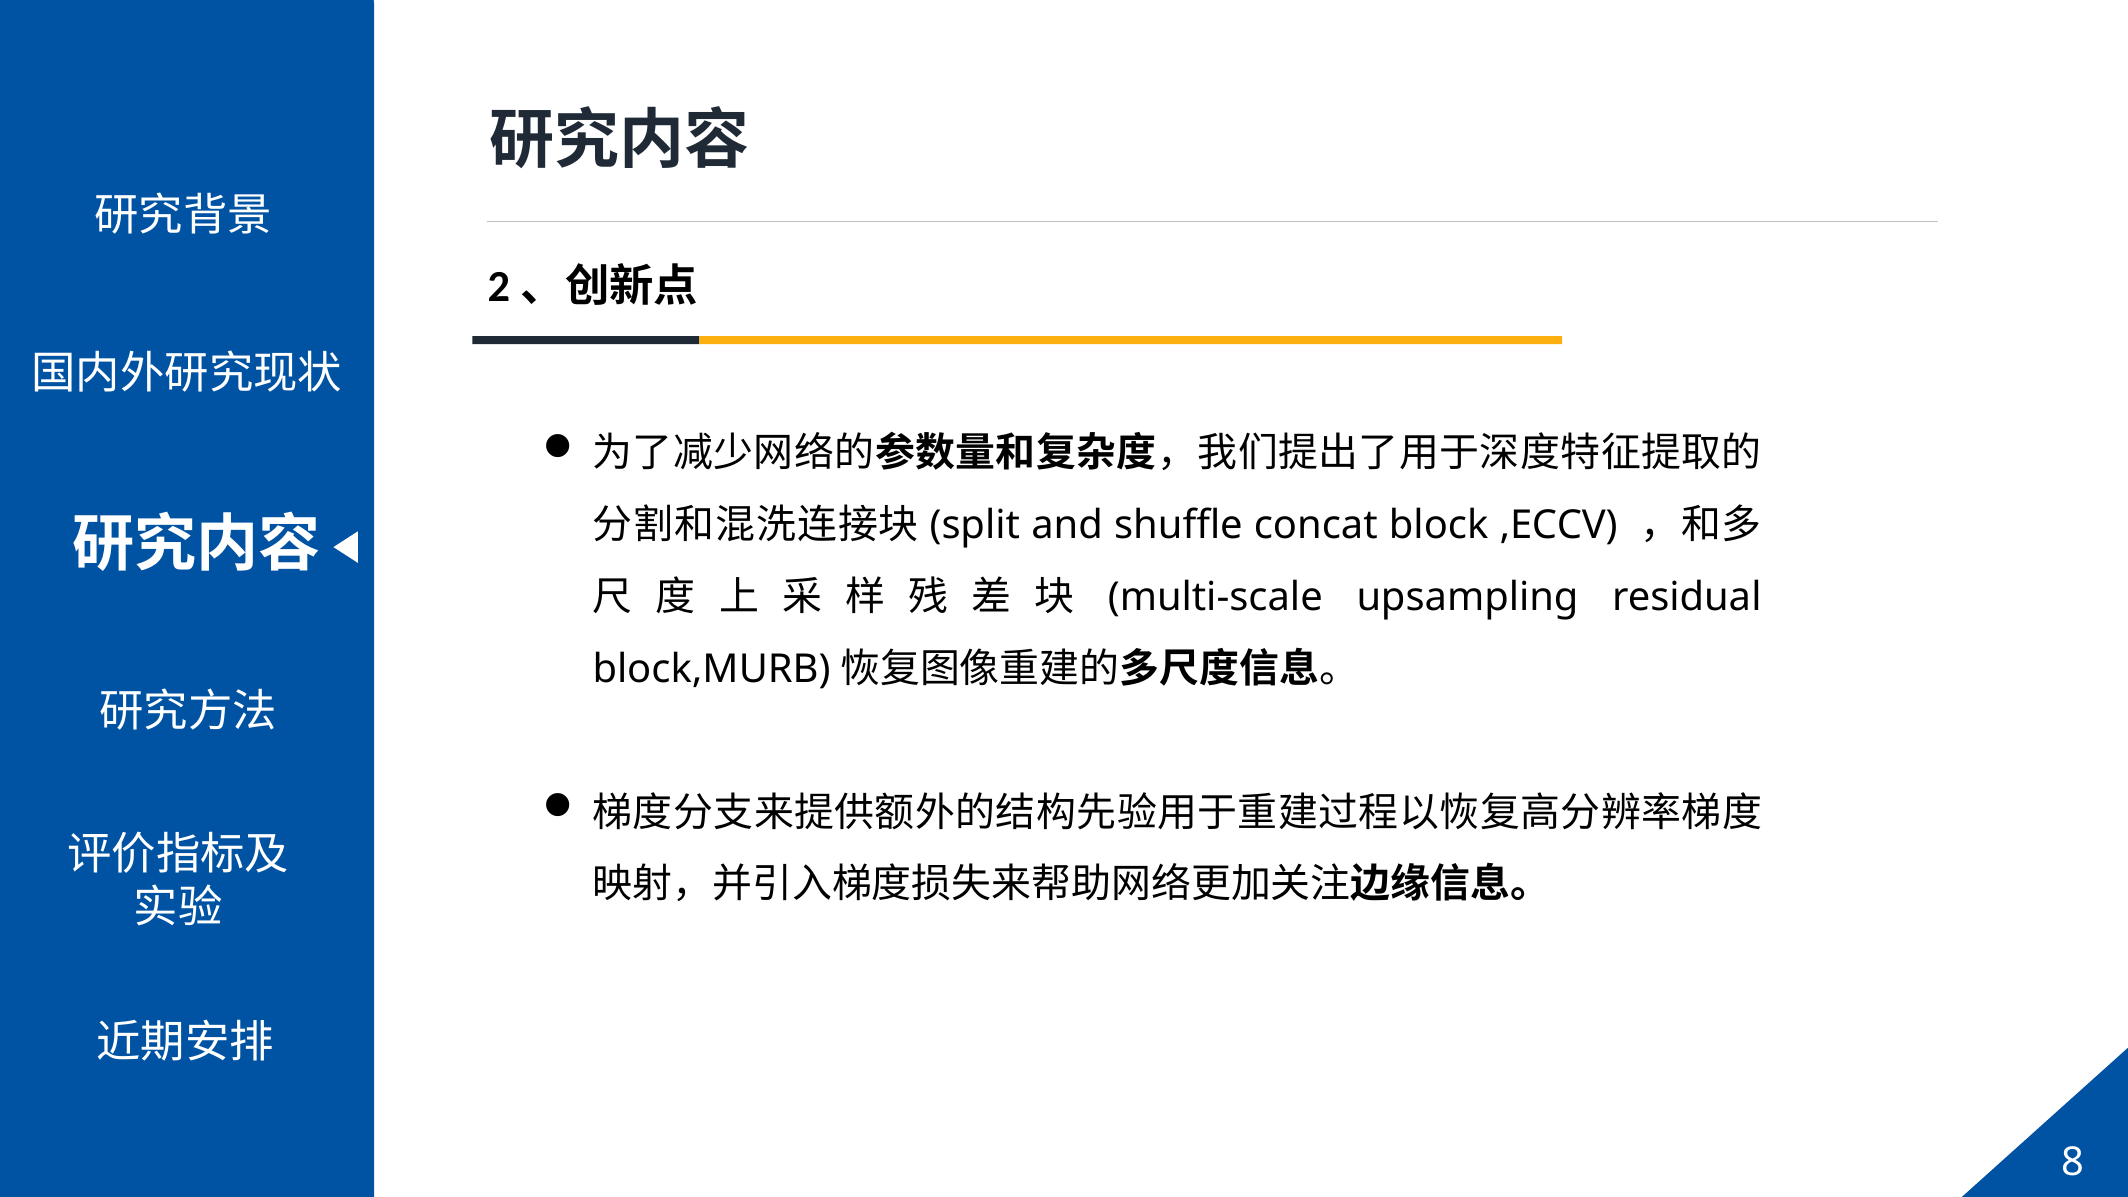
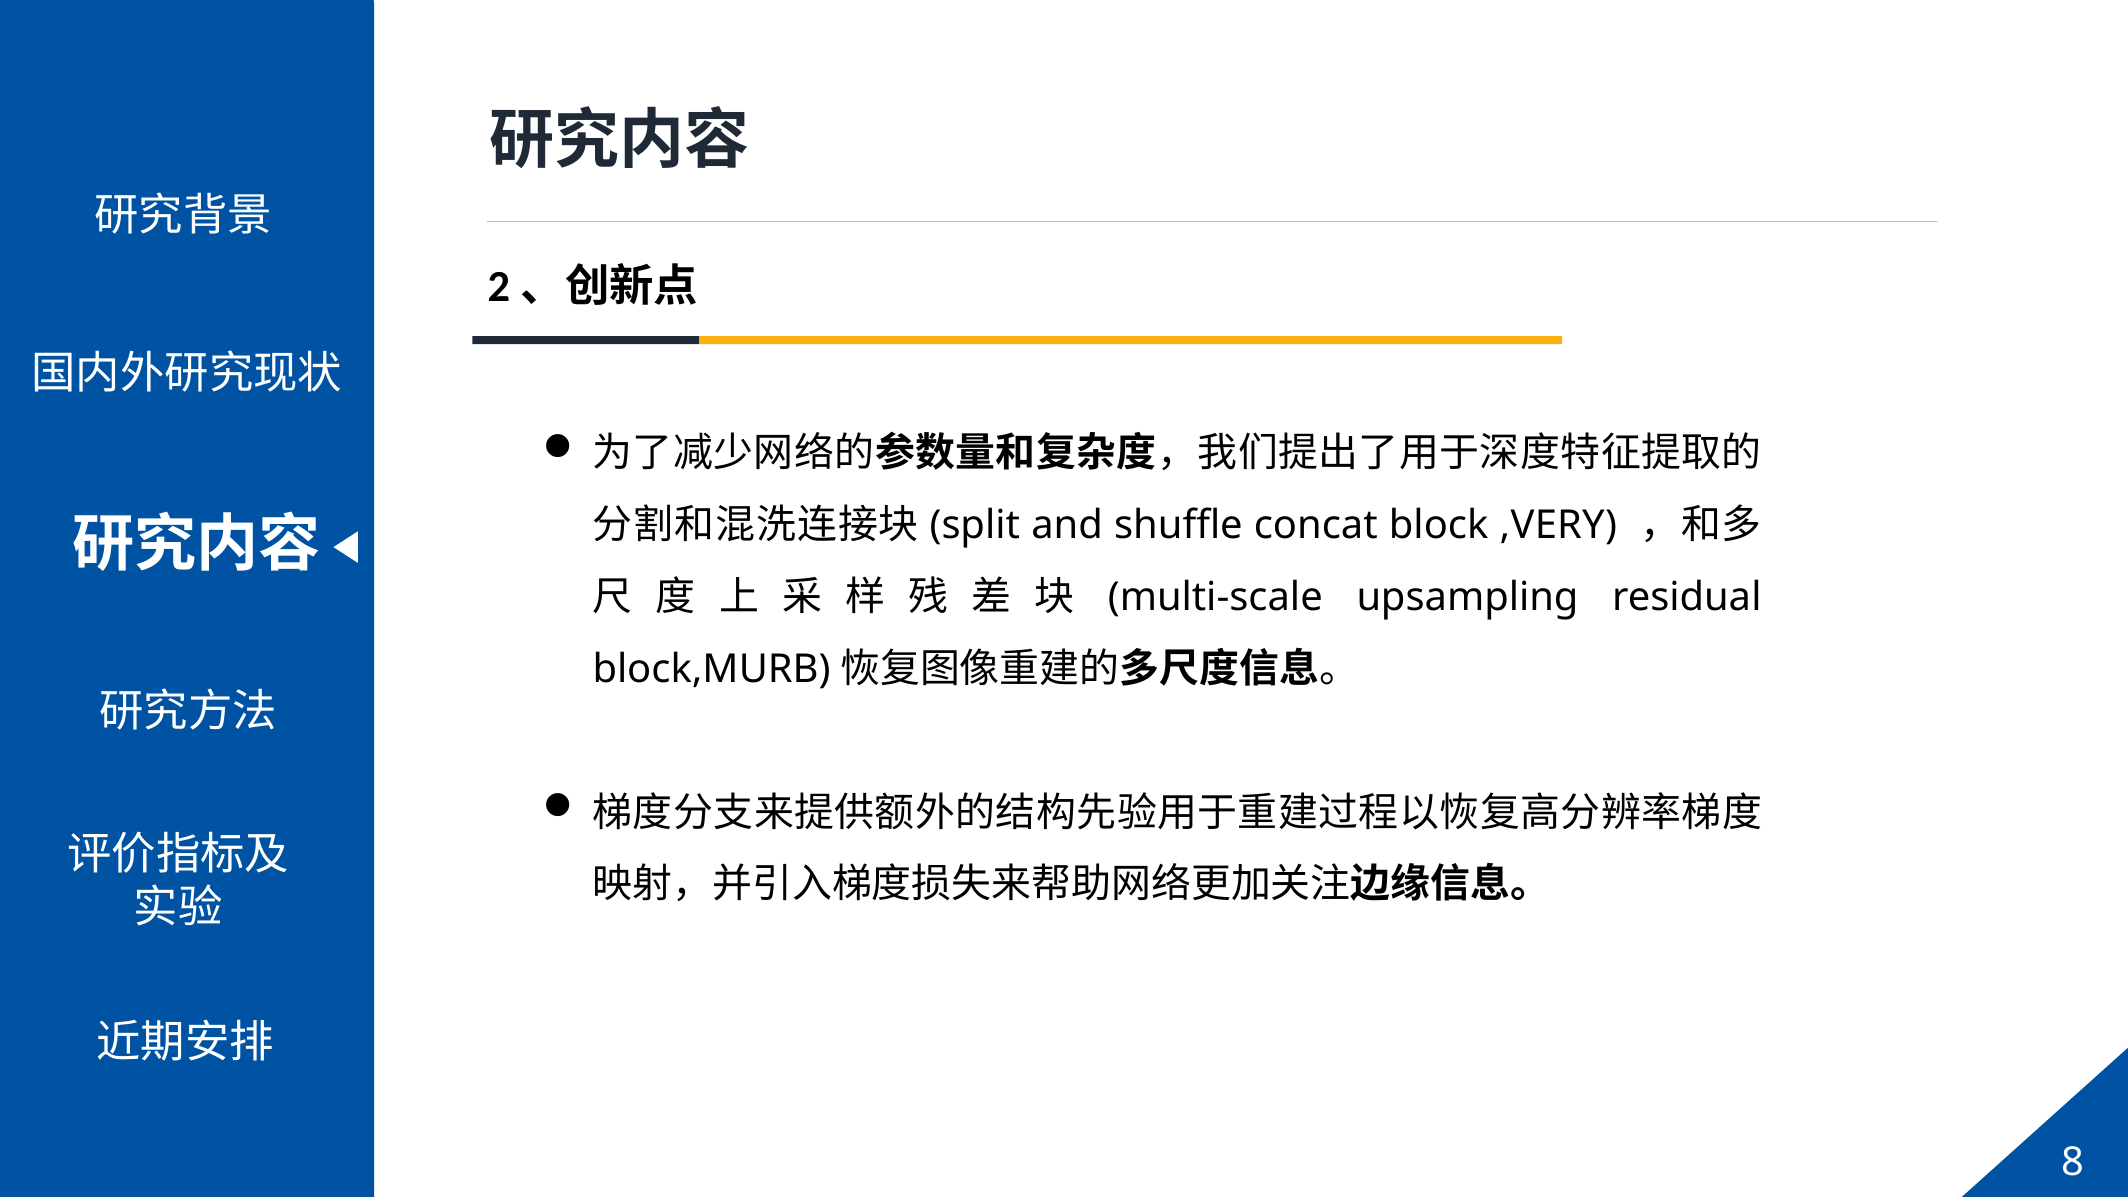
,ECCV: ,ECCV -> ,VERY
